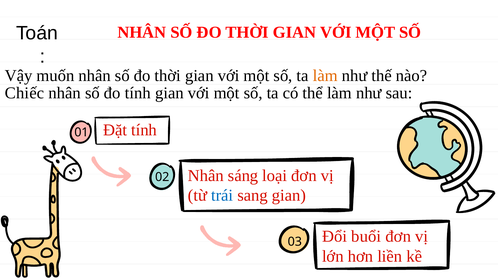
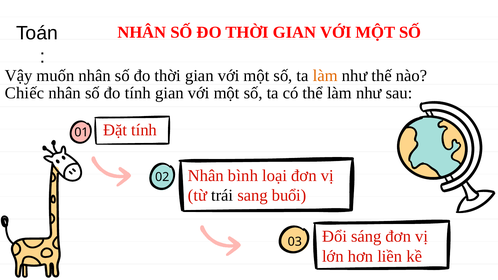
sáng: sáng -> bình
trái colour: blue -> black
sang gian: gian -> buổi
buổi: buổi -> sáng
